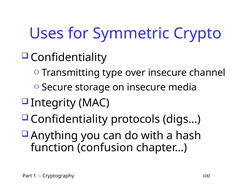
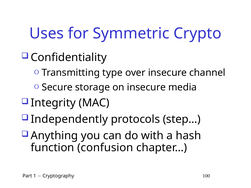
Confidentiality at (69, 119): Confidentiality -> Independently
digs…: digs… -> step…
